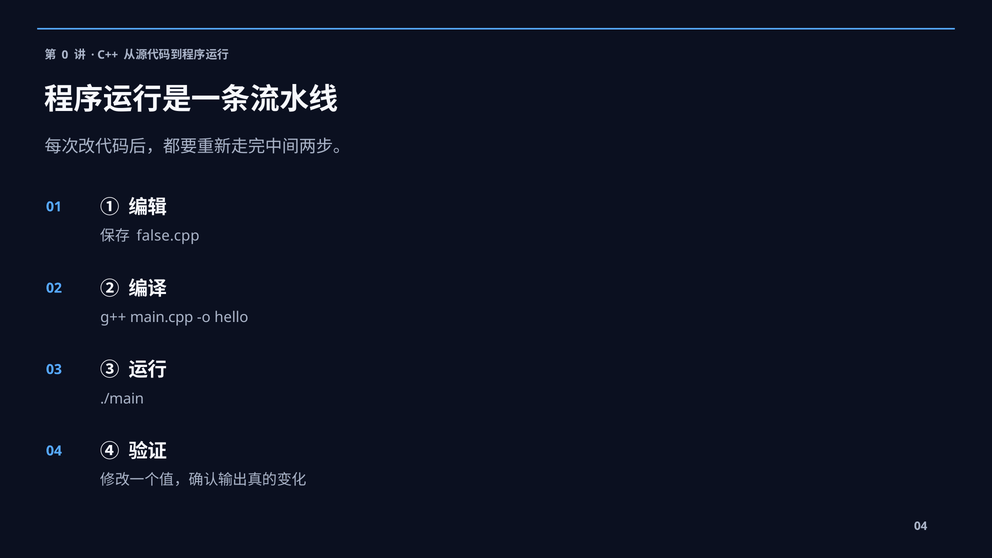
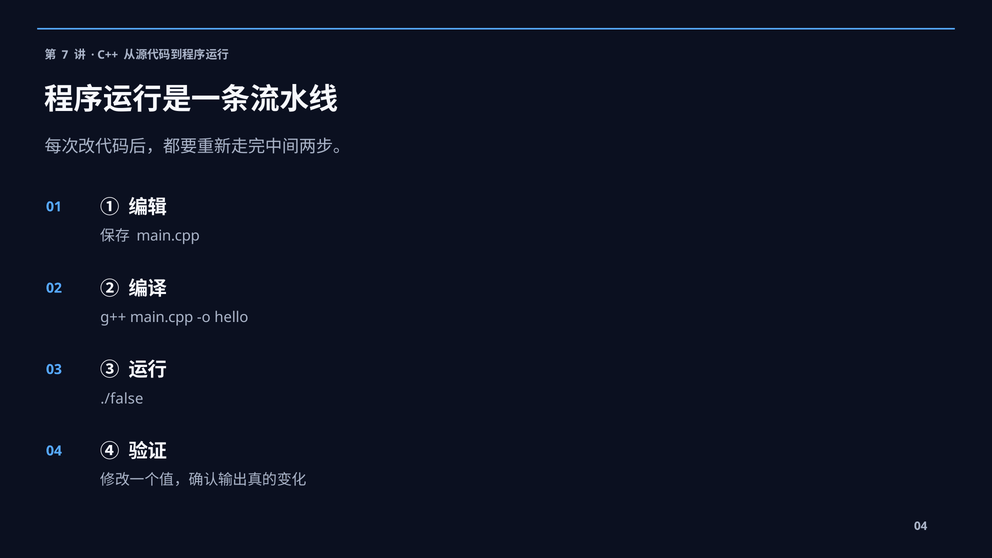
0: 0 -> 7
false.cpp at (168, 236): false.cpp -> main.cpp
./main: ./main -> ./false
